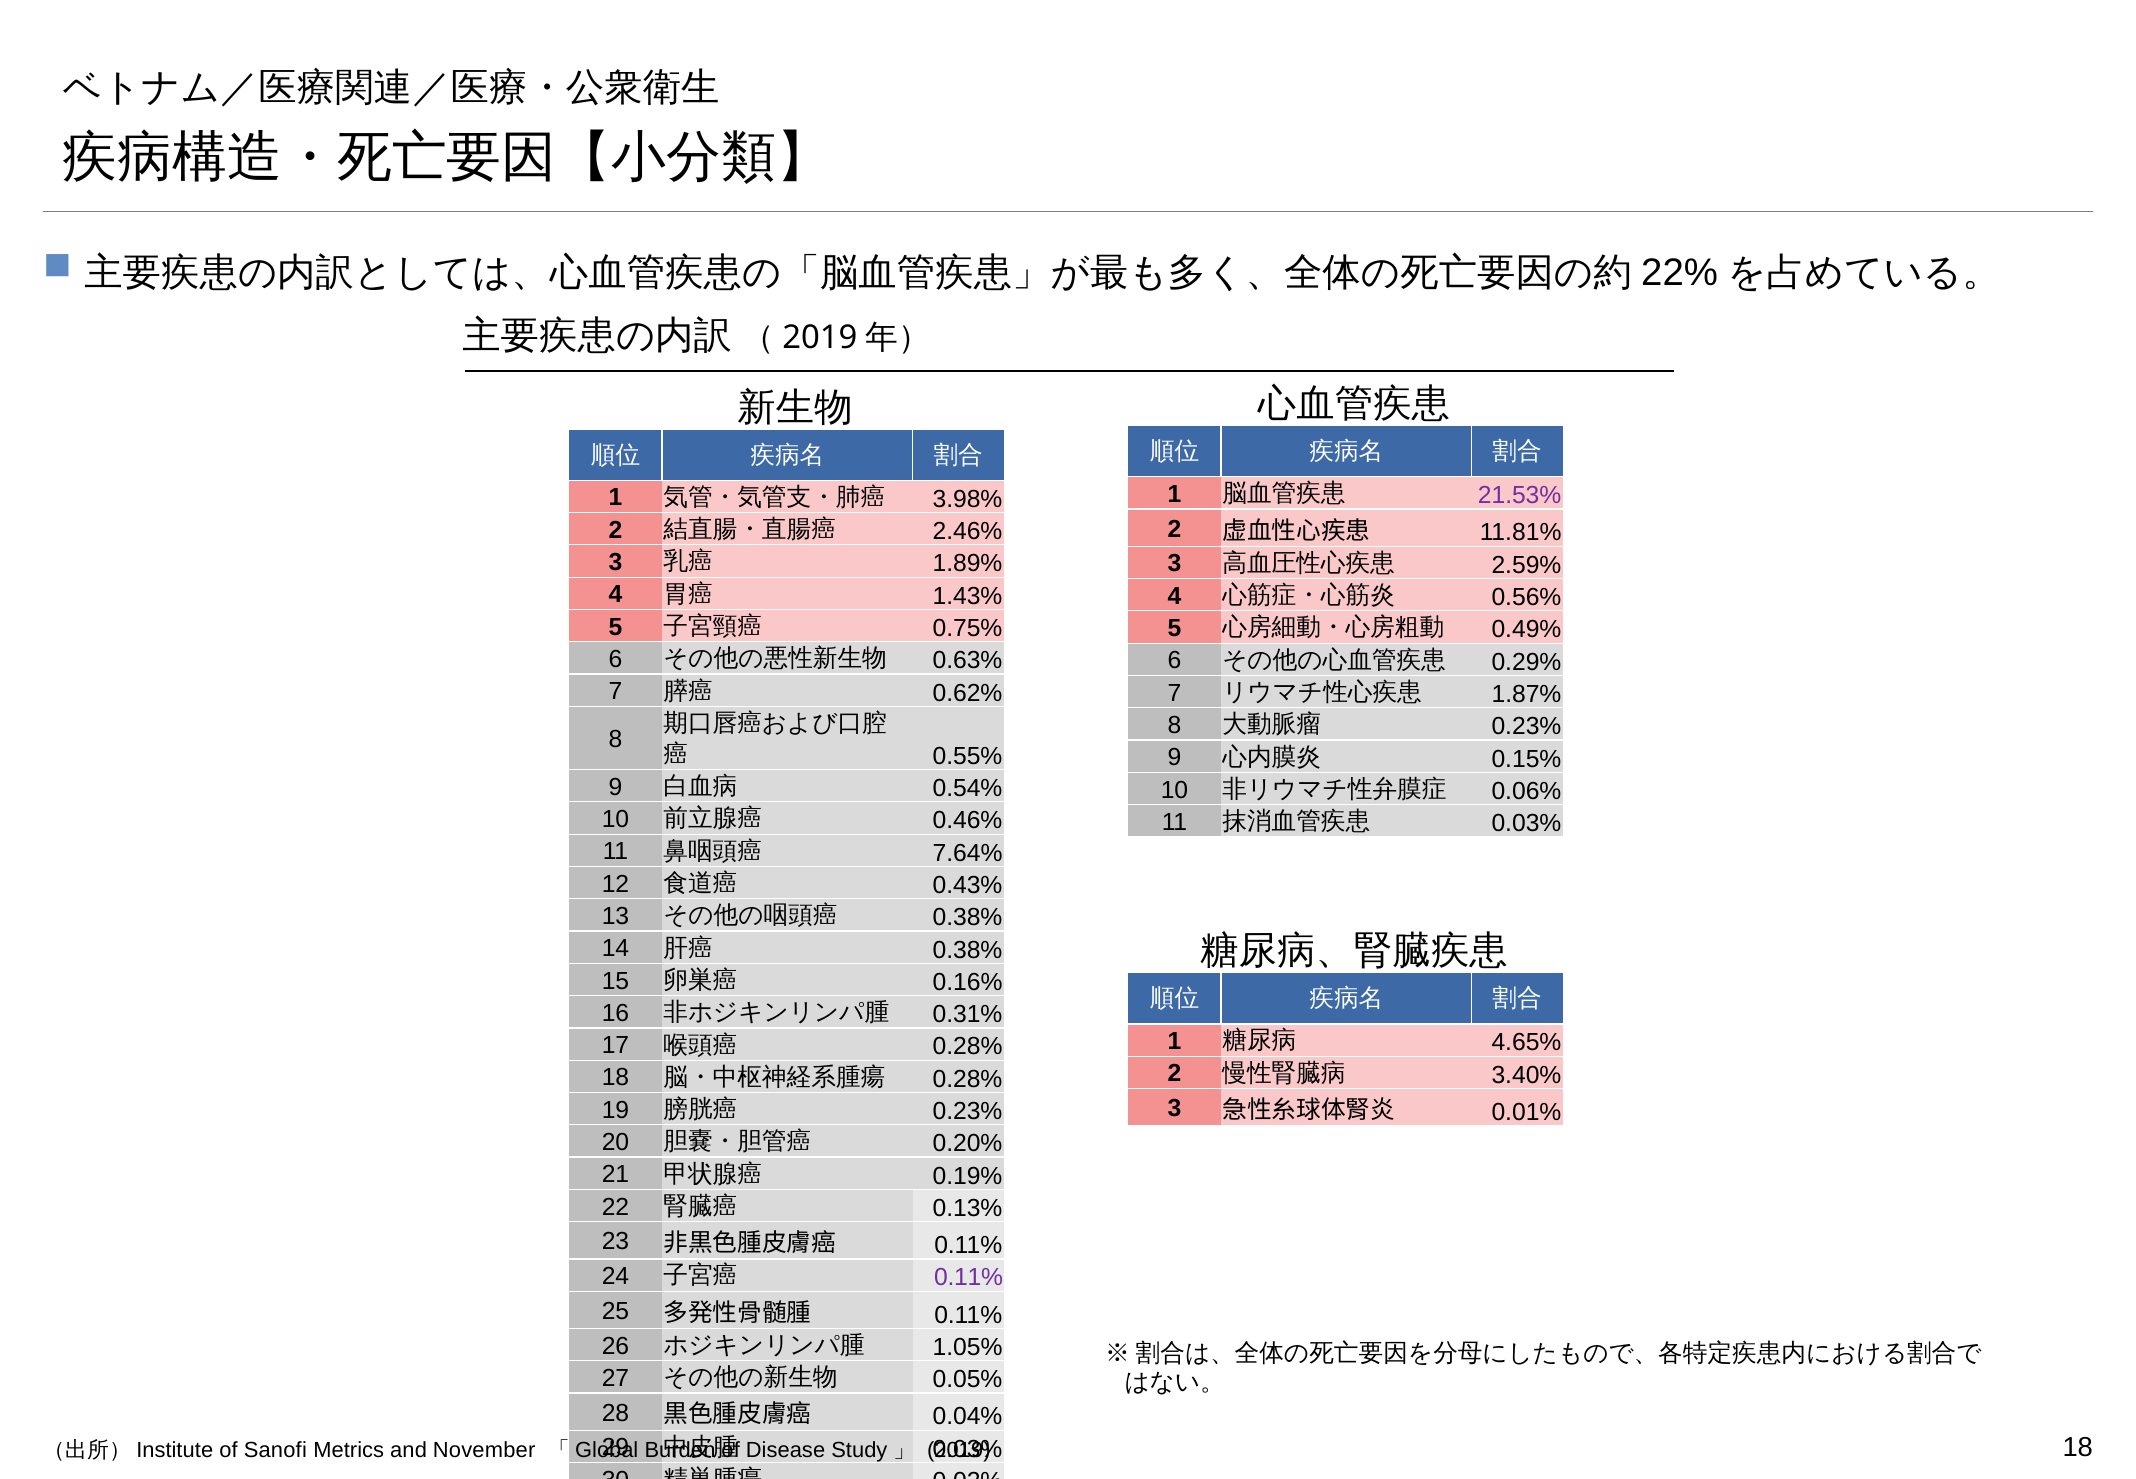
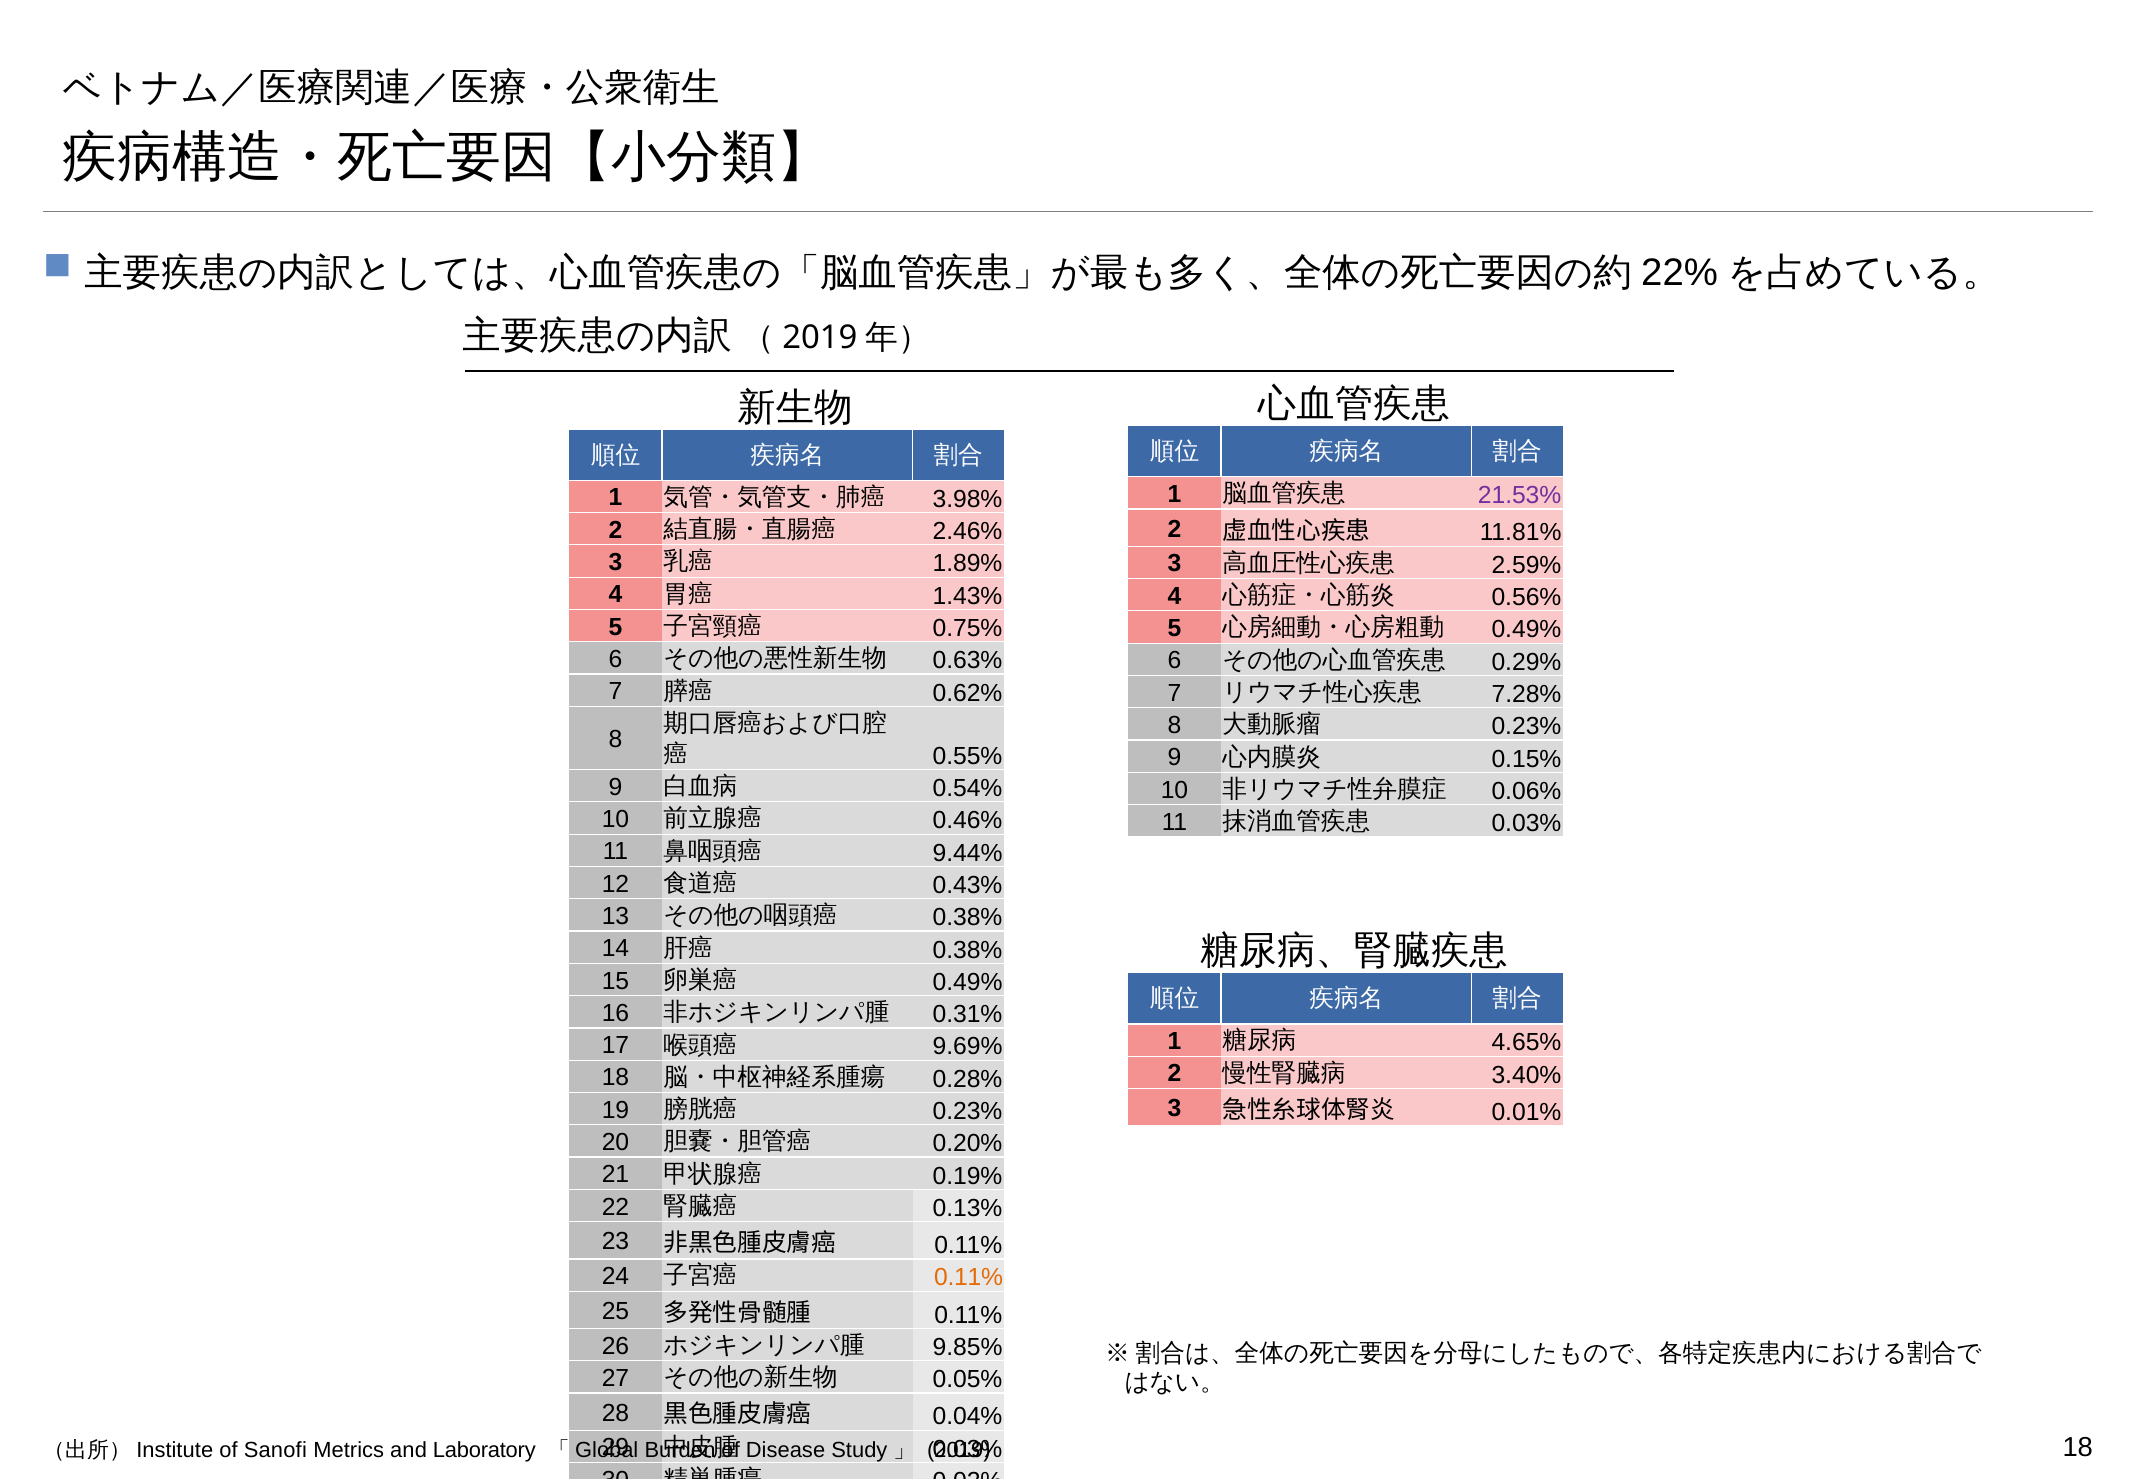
1.87%: 1.87% -> 7.28%
7.64%: 7.64% -> 9.44%
0.16% at (968, 982): 0.16% -> 0.49%
0.28% at (968, 1047): 0.28% -> 9.69%
0.11% at (969, 1278) colour: purple -> orange
1.05%: 1.05% -> 9.85%
November: November -> Laboratory
